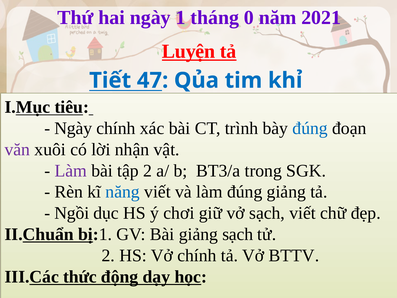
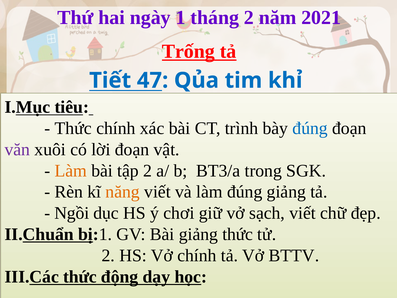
tháng 0: 0 -> 2
Luyện: Luyện -> Trống
Ngày at (73, 128): Ngày -> Thức
lời nhận: nhận -> đoạn
Làm at (71, 171) colour: purple -> orange
năng colour: blue -> orange
giảng sạch: sạch -> thức
